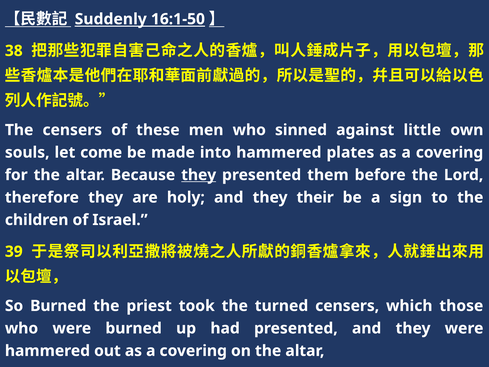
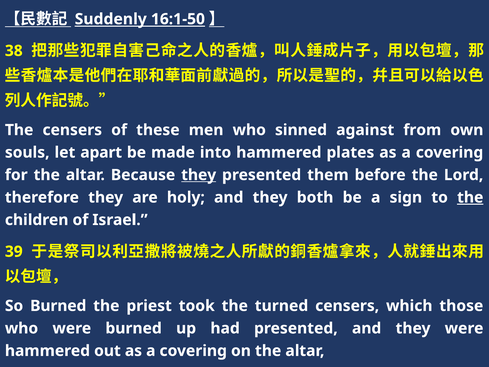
little: little -> from
come: come -> apart
their: their -> both
the at (470, 197) underline: none -> present
